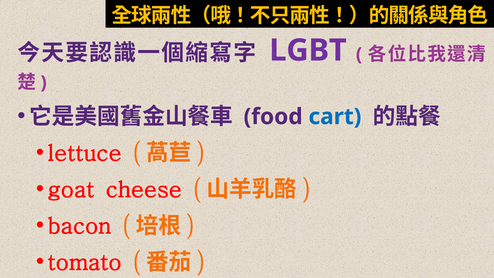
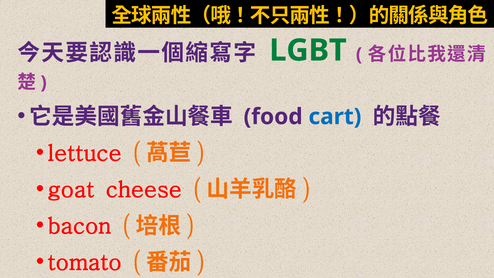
LGBT colour: purple -> green
